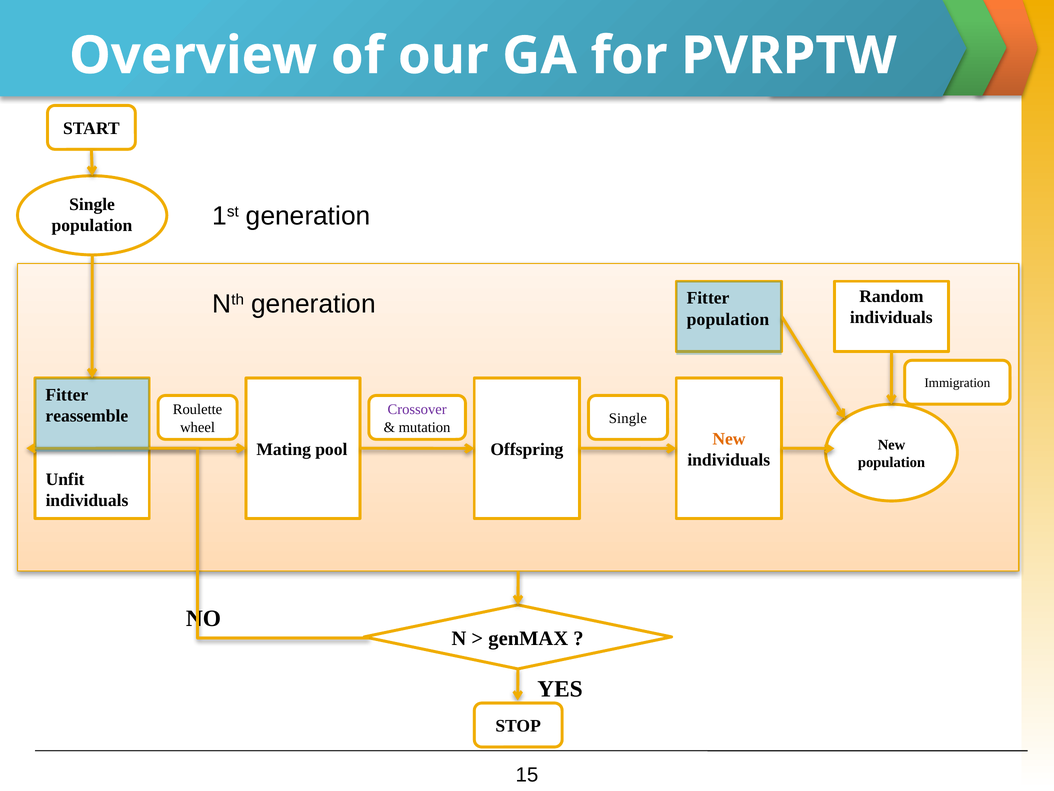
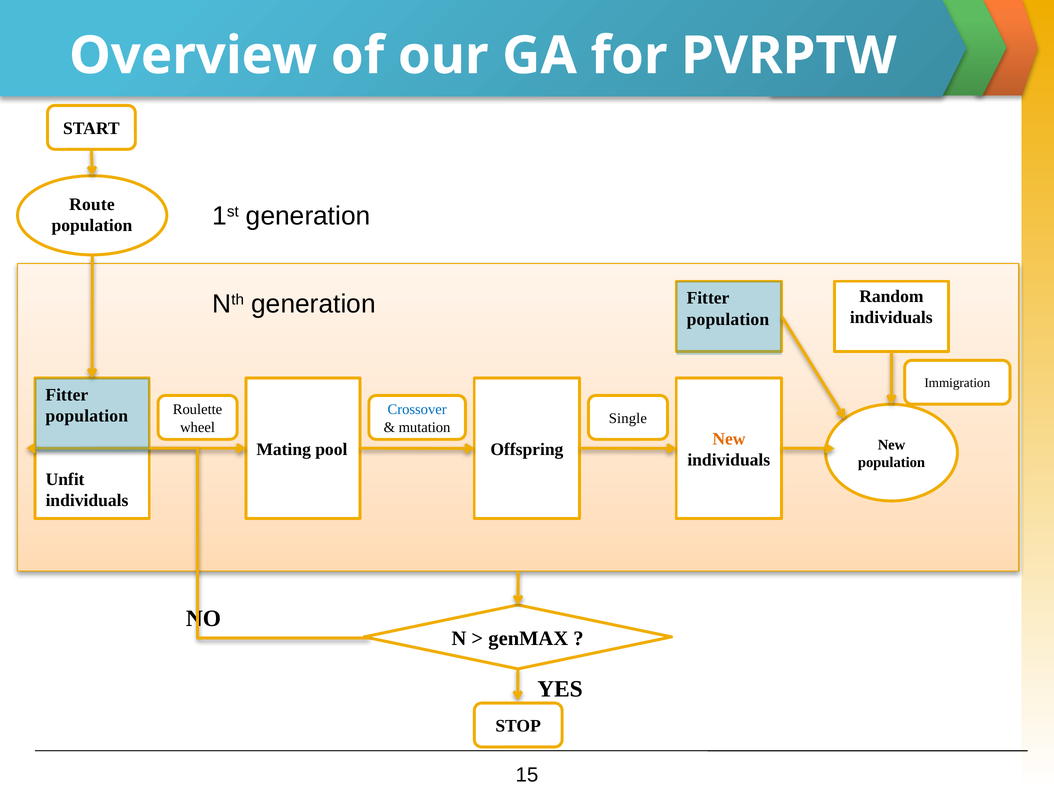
Single at (92, 204): Single -> Route
Crossover colour: purple -> blue
reassemble at (87, 416): reassemble -> population
